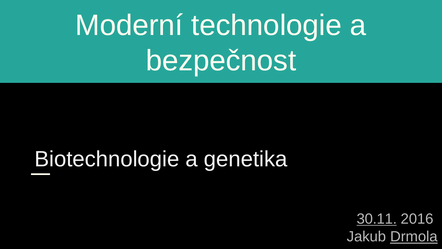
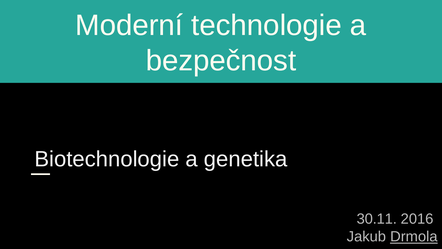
30.11 underline: present -> none
